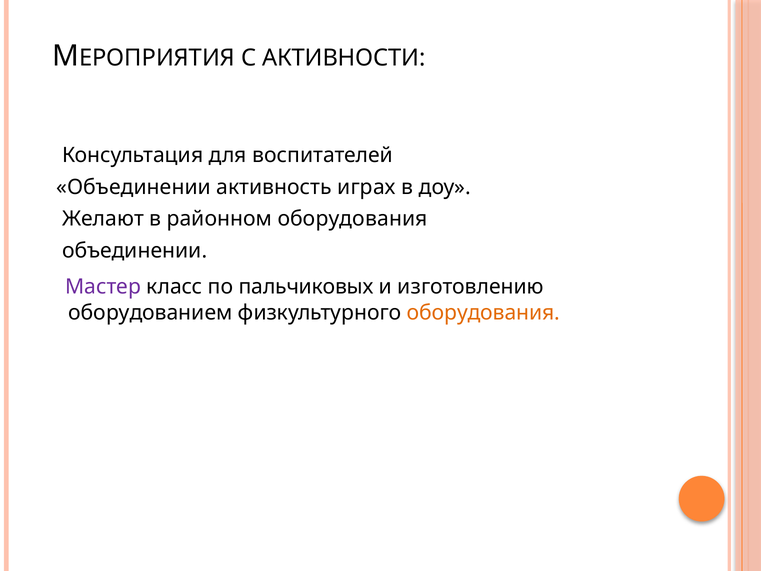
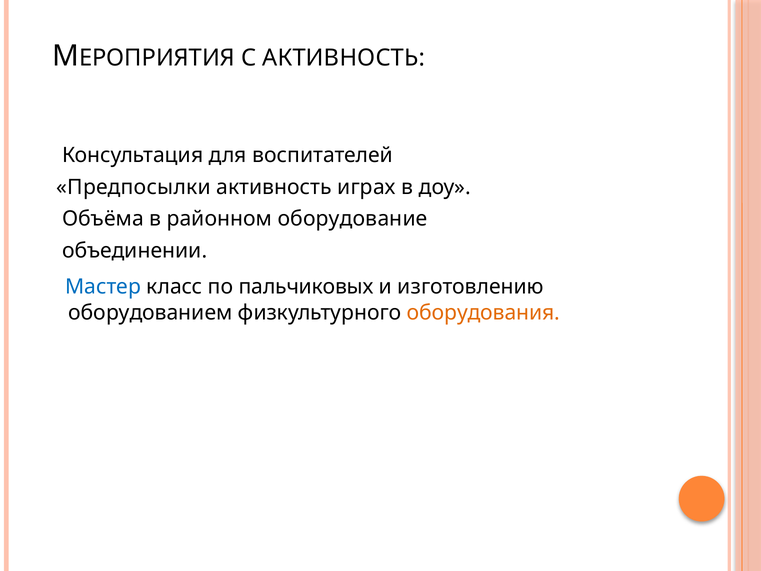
С АКТИВНОСТИ: АКТИВНОСТИ -> АКТИВНОСТЬ
Объединении at (134, 187): Объединении -> Предпосылки
Желают: Желают -> Объёма
районном оборудования: оборудования -> оборудование
Мастер colour: purple -> blue
